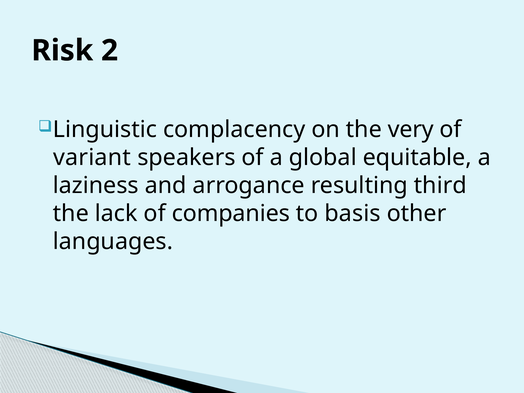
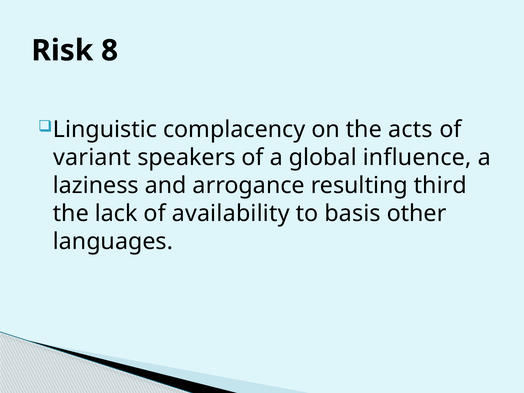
2: 2 -> 8
very: very -> acts
equitable: equitable -> influence
companies: companies -> availability
